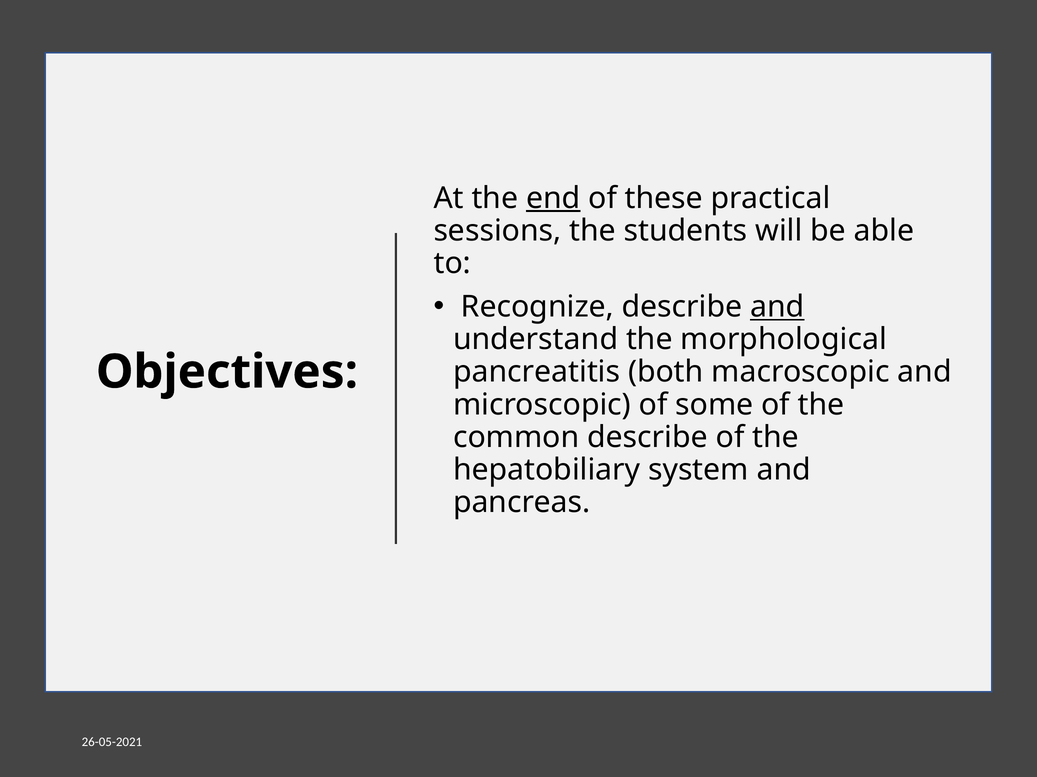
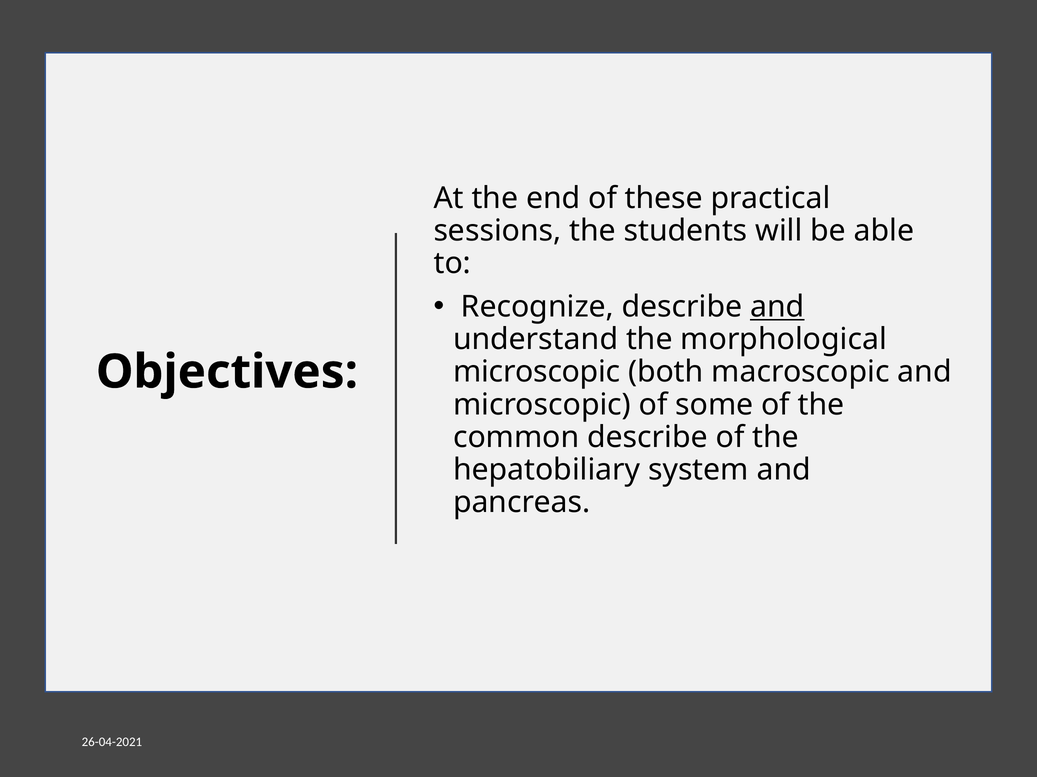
end underline: present -> none
pancreatitis at (537, 372): pancreatitis -> microscopic
26-05-2021: 26-05-2021 -> 26-04-2021
